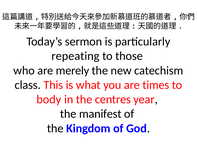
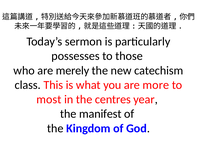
repeating: repeating -> possesses
times: times -> more
body: body -> most
